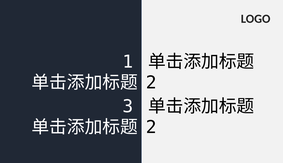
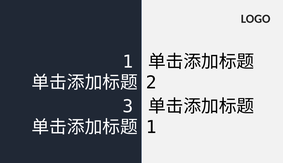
2 at (151, 127): 2 -> 1
